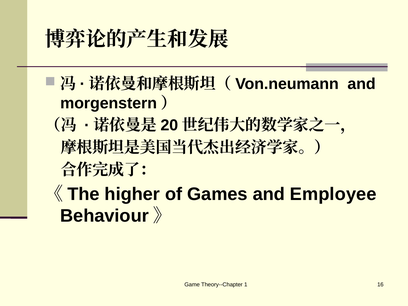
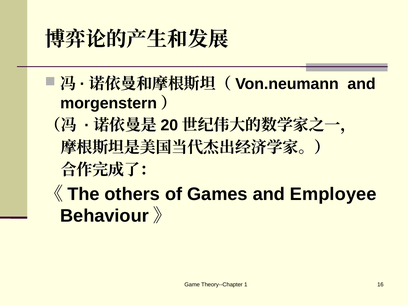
higher: higher -> others
